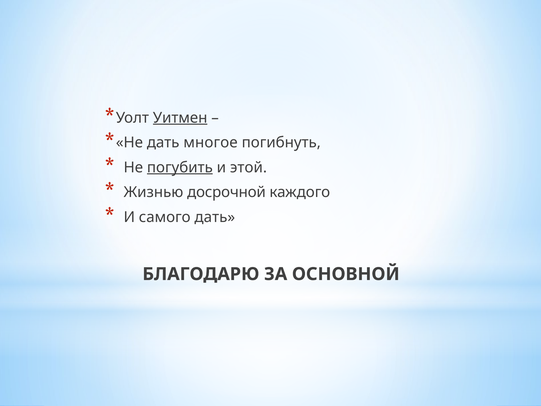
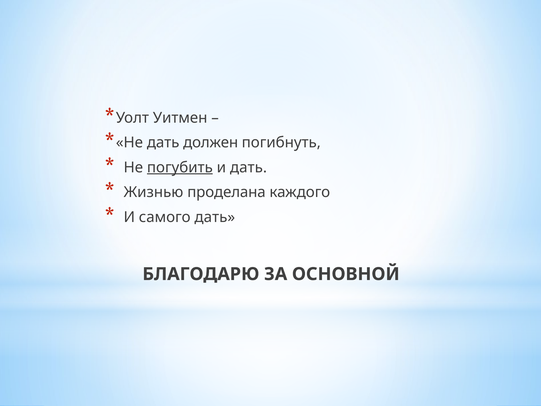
Уитмен underline: present -> none
многое: многое -> должен
и этой: этой -> дать
досрочной: досрочной -> проделана
